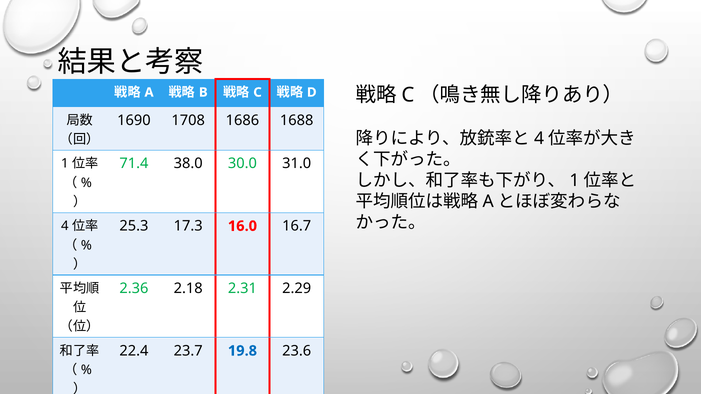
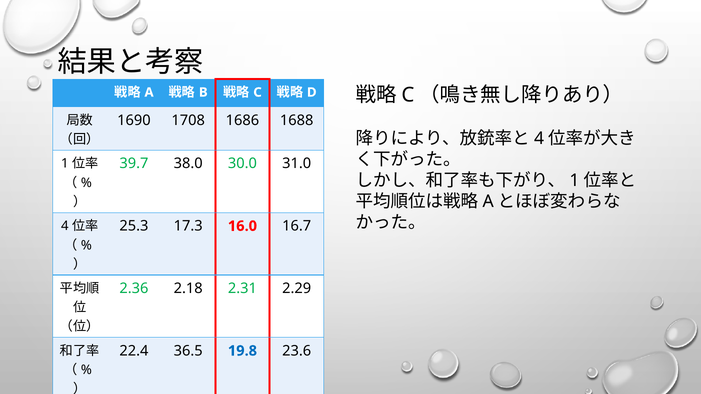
71.4: 71.4 -> 39.7
23.7: 23.7 -> 36.5
